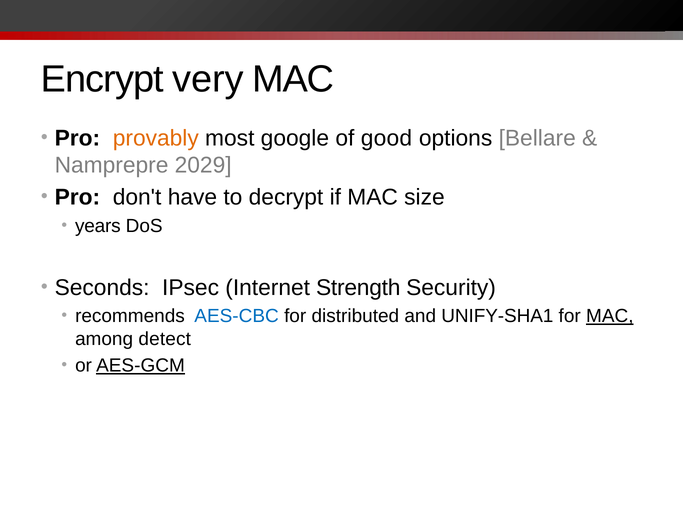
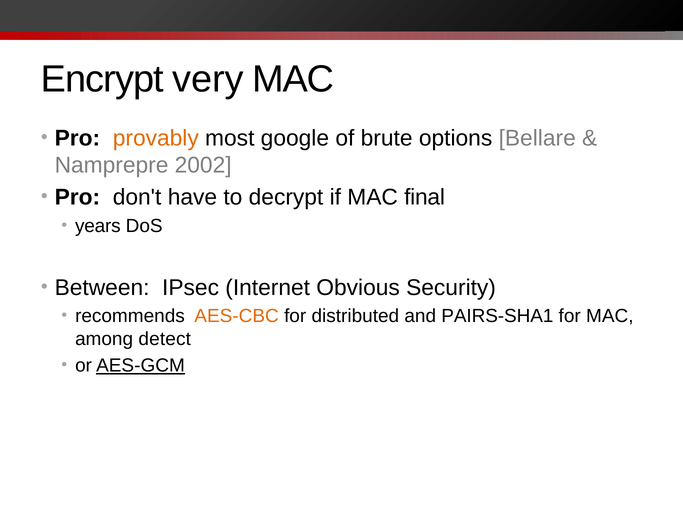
good: good -> brute
2029: 2029 -> 2002
size: size -> final
Seconds: Seconds -> Between
Strength: Strength -> Obvious
AES-CBC colour: blue -> orange
UNIFY-SHA1: UNIFY-SHA1 -> PAIRS-SHA1
MAC at (610, 316) underline: present -> none
